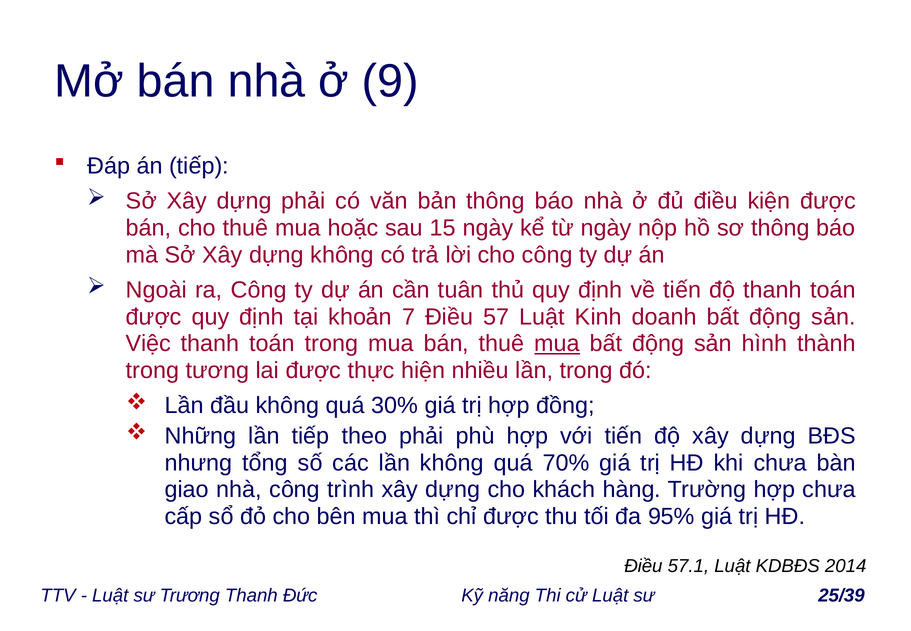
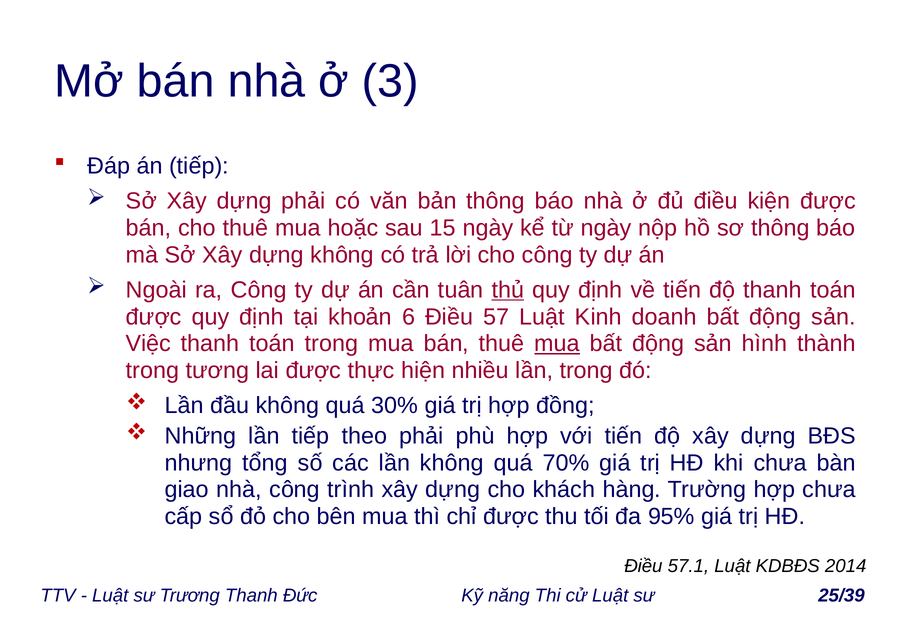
9: 9 -> 3
thủ underline: none -> present
7: 7 -> 6
